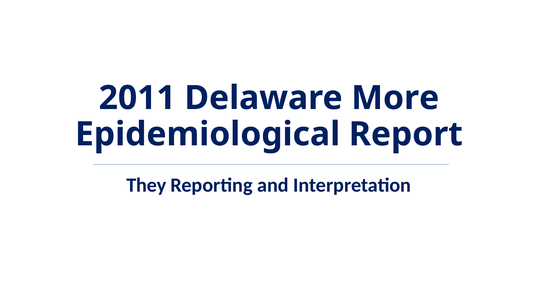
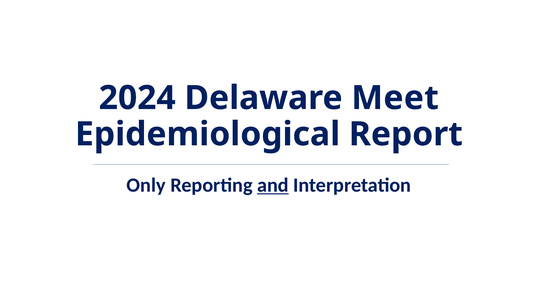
2011: 2011 -> 2024
More: More -> Meet
They: They -> Only
and underline: none -> present
